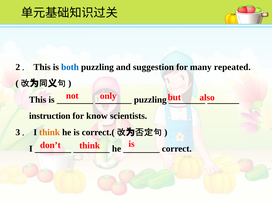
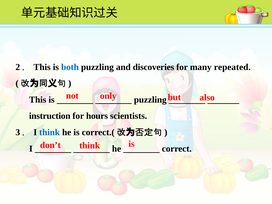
suggestion: suggestion -> discoveries
know: know -> hours
think at (50, 132) colour: orange -> blue
